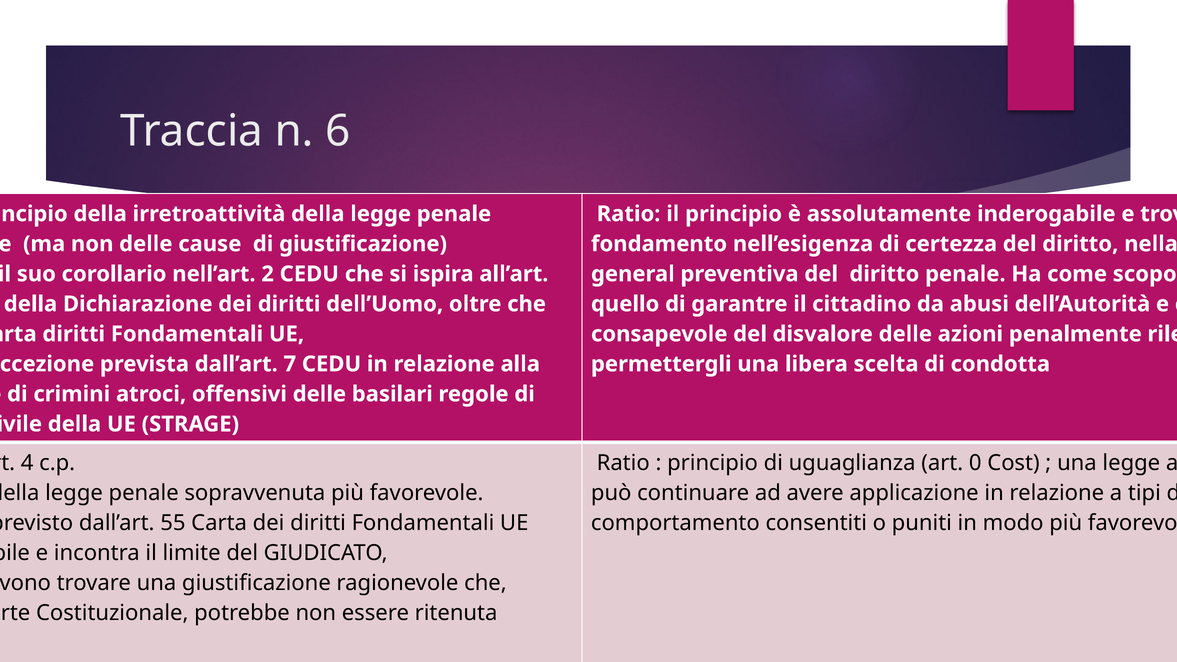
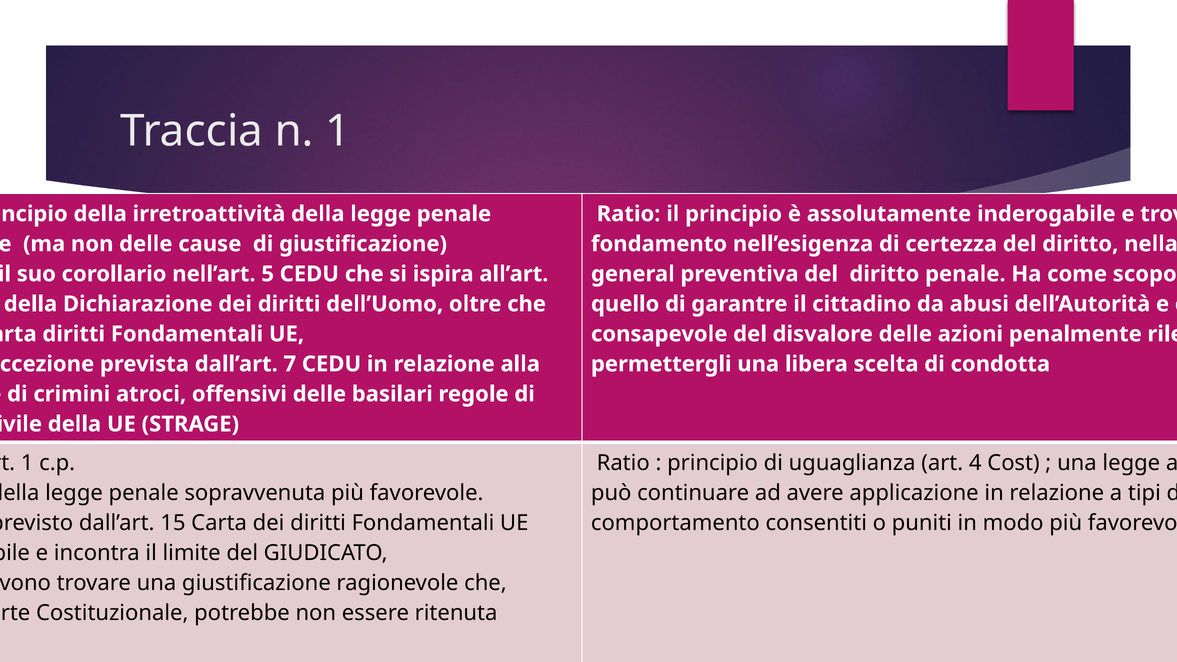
n 6: 6 -> 1
nell’art 2: 2 -> 5
4 at (27, 463): 4 -> 1
0: 0 -> 4
55: 55 -> 15
